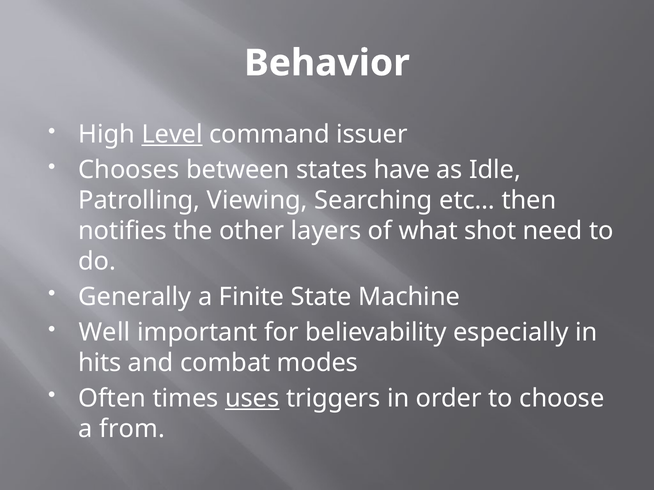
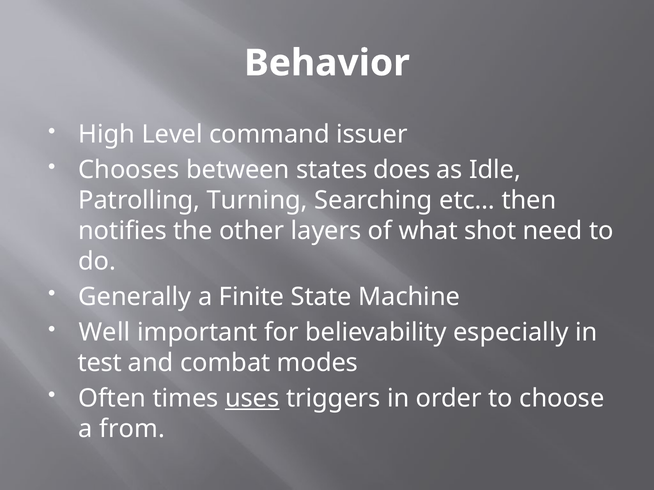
Level underline: present -> none
have: have -> does
Viewing: Viewing -> Turning
hits: hits -> test
